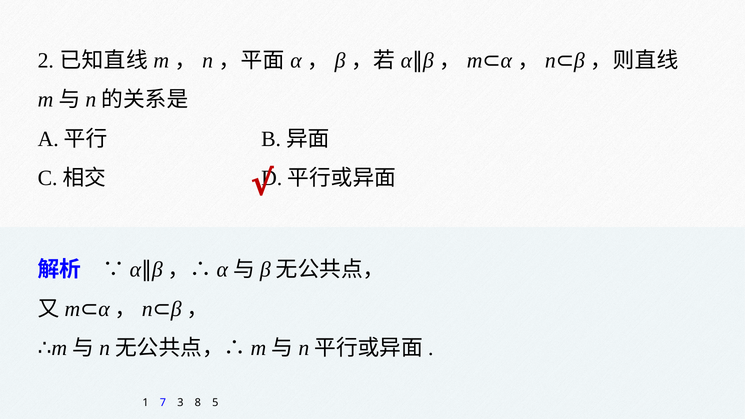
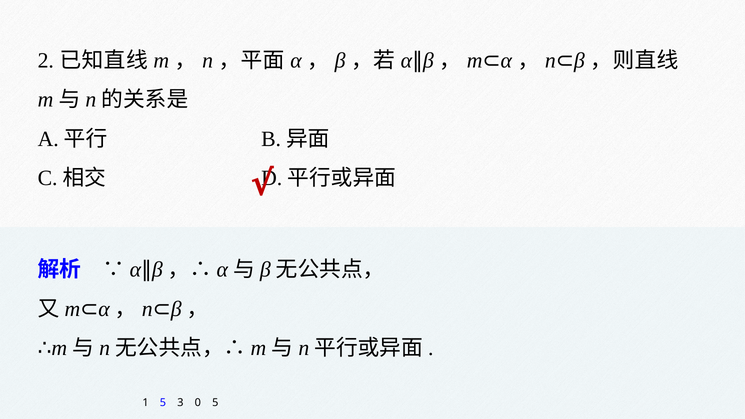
1 7: 7 -> 5
8: 8 -> 0
